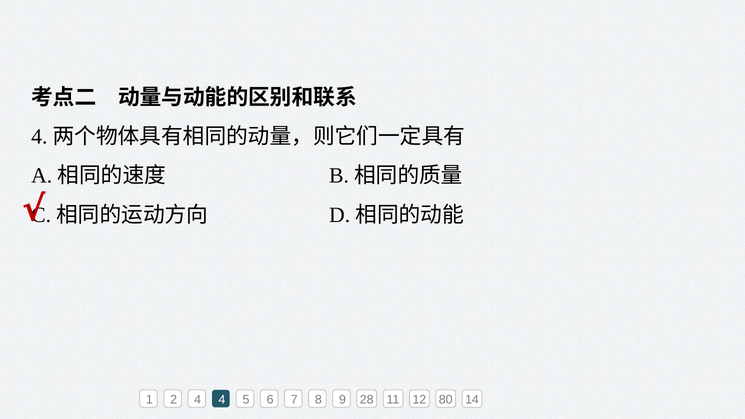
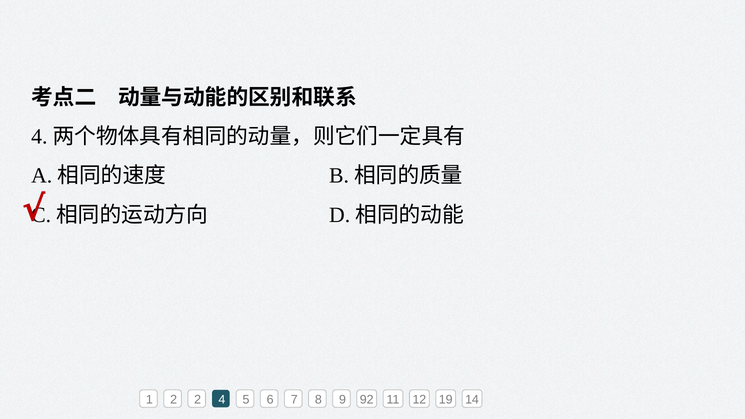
2 4: 4 -> 2
28: 28 -> 92
80: 80 -> 19
